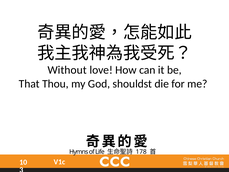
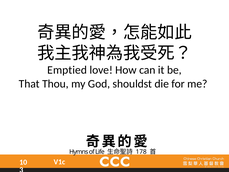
Without: Without -> Emptied
